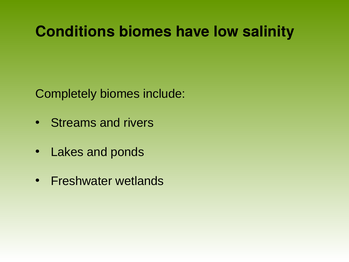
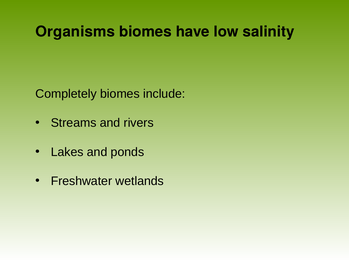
Conditions: Conditions -> Organisms
